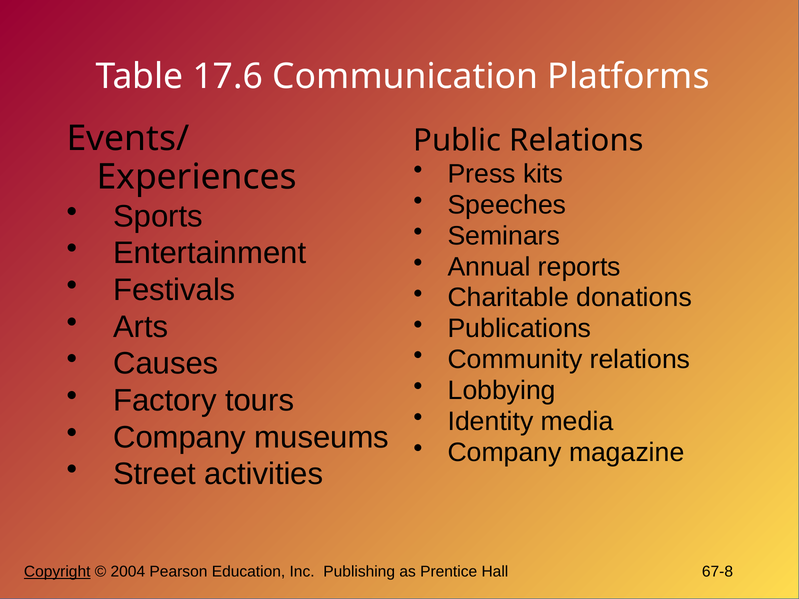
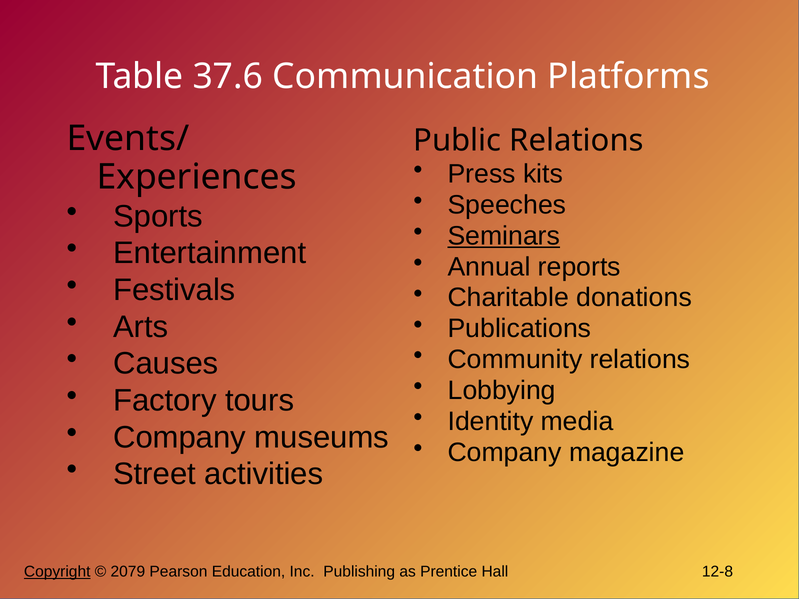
17.6: 17.6 -> 37.6
Seminars underline: none -> present
2004: 2004 -> 2079
67-8: 67-8 -> 12-8
